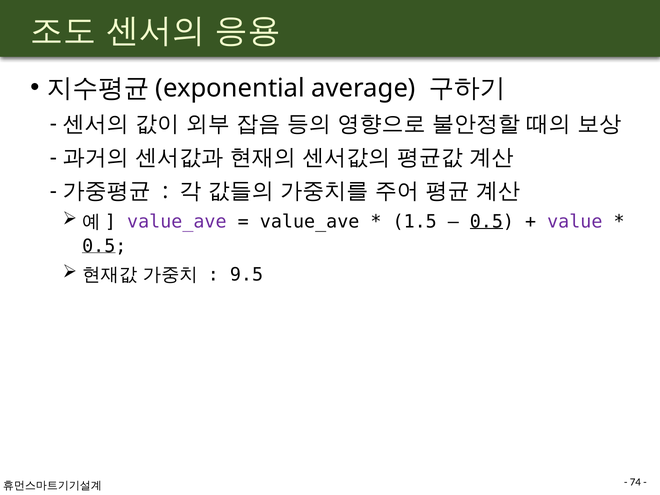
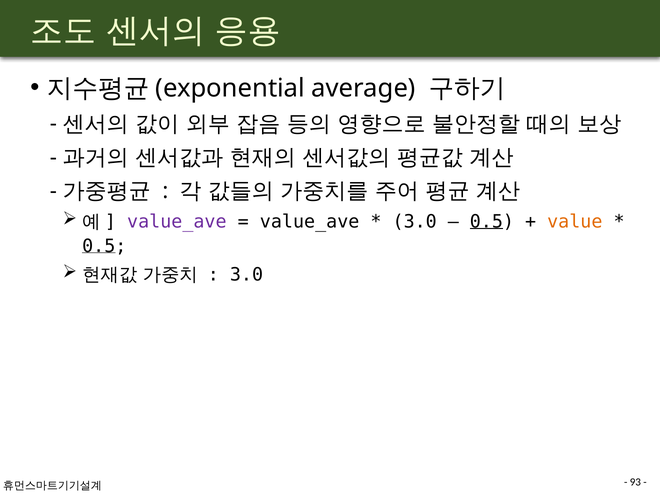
1.5 at (415, 222): 1.5 -> 3.0
value colour: purple -> orange
9.5 at (246, 275): 9.5 -> 3.0
74: 74 -> 93
